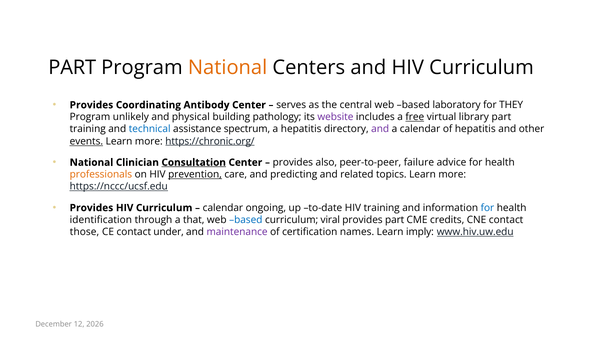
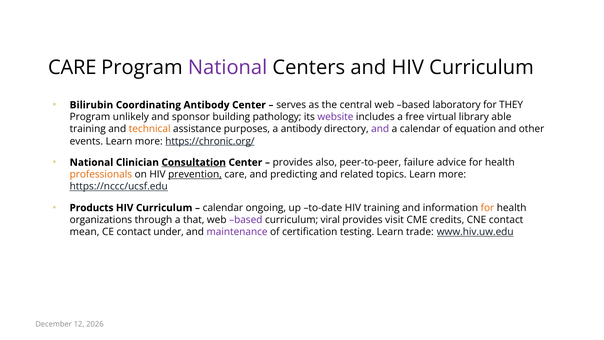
PART at (72, 68): PART -> CARE
National at (228, 68) colour: orange -> purple
Provides at (91, 105): Provides -> Bilirubin
physical: physical -> sponsor
free underline: present -> none
library part: part -> able
technical colour: blue -> orange
spectrum: spectrum -> purposes
a hepatitis: hepatitis -> antibody
of hepatitis: hepatitis -> equation
events underline: present -> none
Provides at (91, 208): Provides -> Products
for at (487, 208) colour: blue -> orange
identification: identification -> organizations
based at (246, 220) colour: blue -> purple
provides part: part -> visit
those: those -> mean
names: names -> testing
imply: imply -> trade
